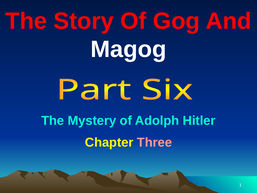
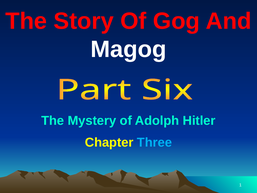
Three colour: pink -> light blue
